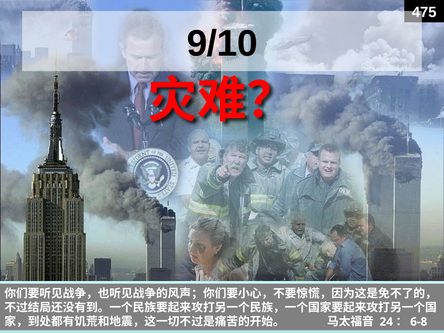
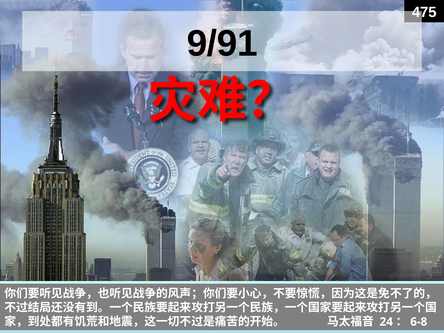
9/10: 9/10 -> 9/91
